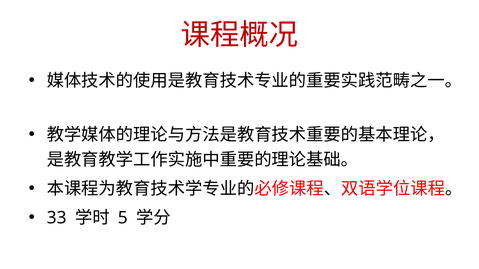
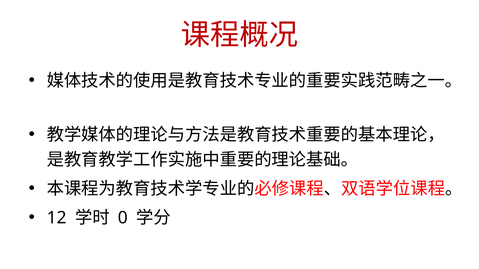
33: 33 -> 12
5: 5 -> 0
